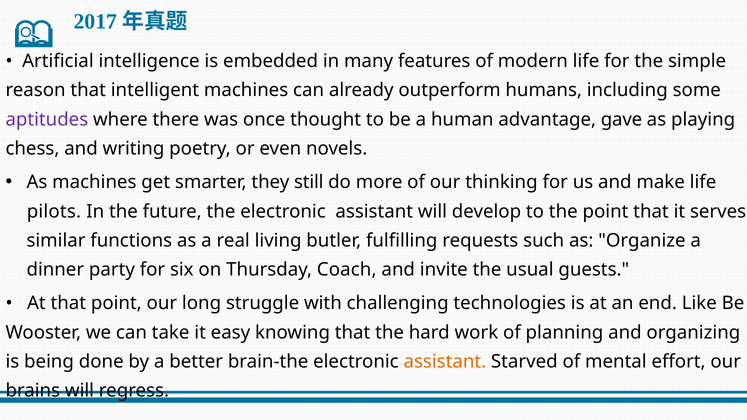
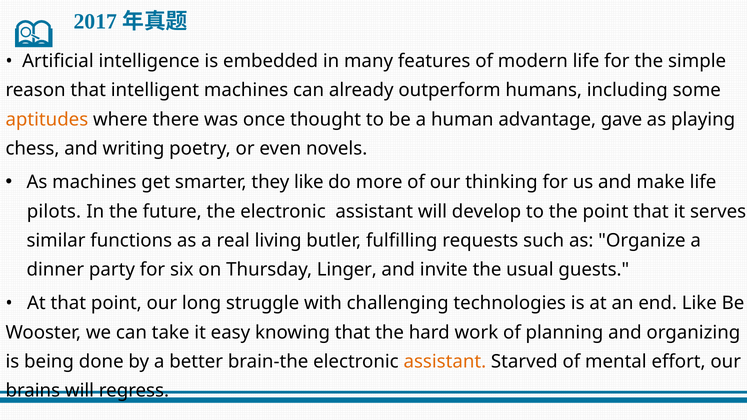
aptitudes colour: purple -> orange
they still: still -> like
Coach: Coach -> Linger
